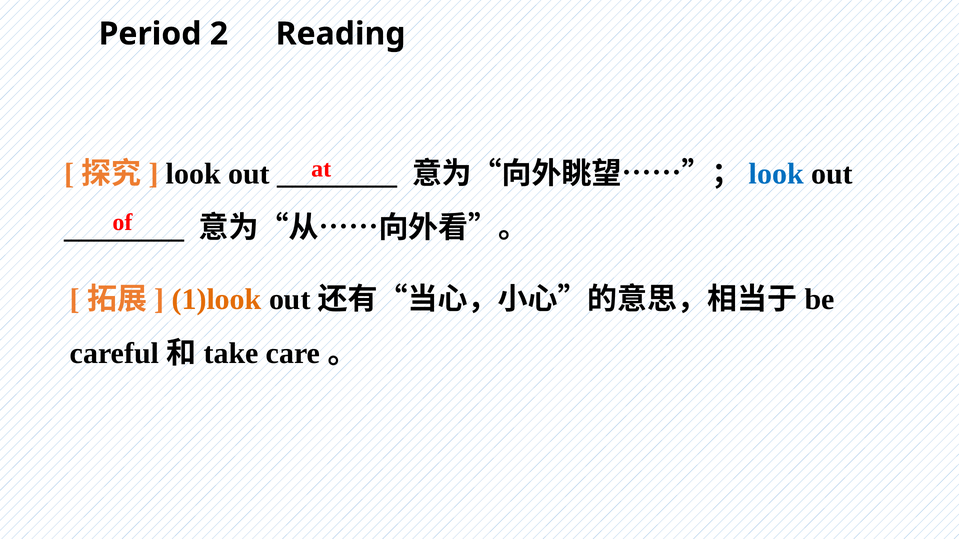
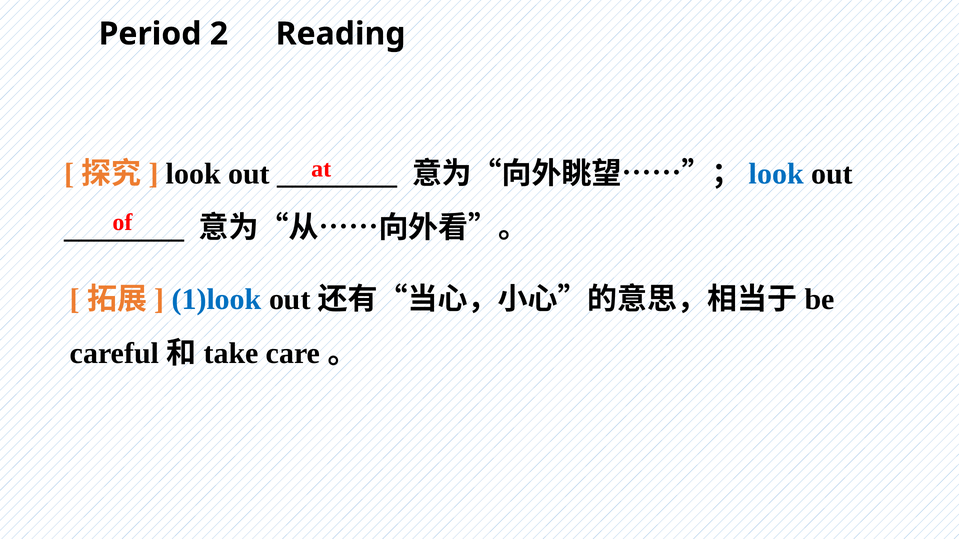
1)look colour: orange -> blue
